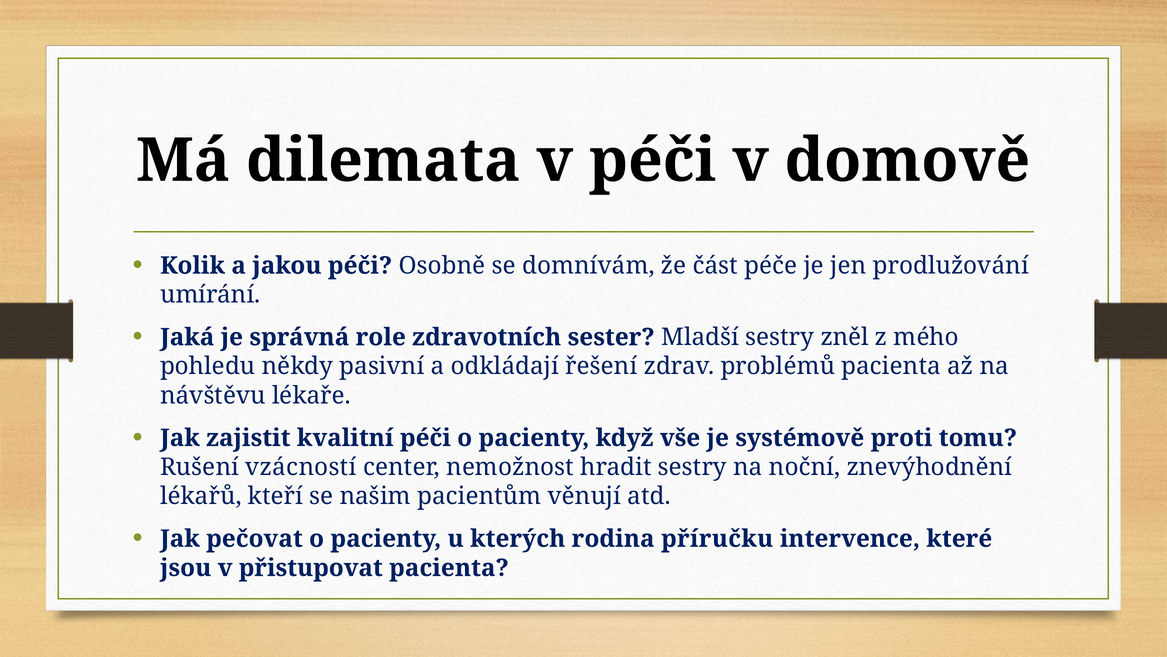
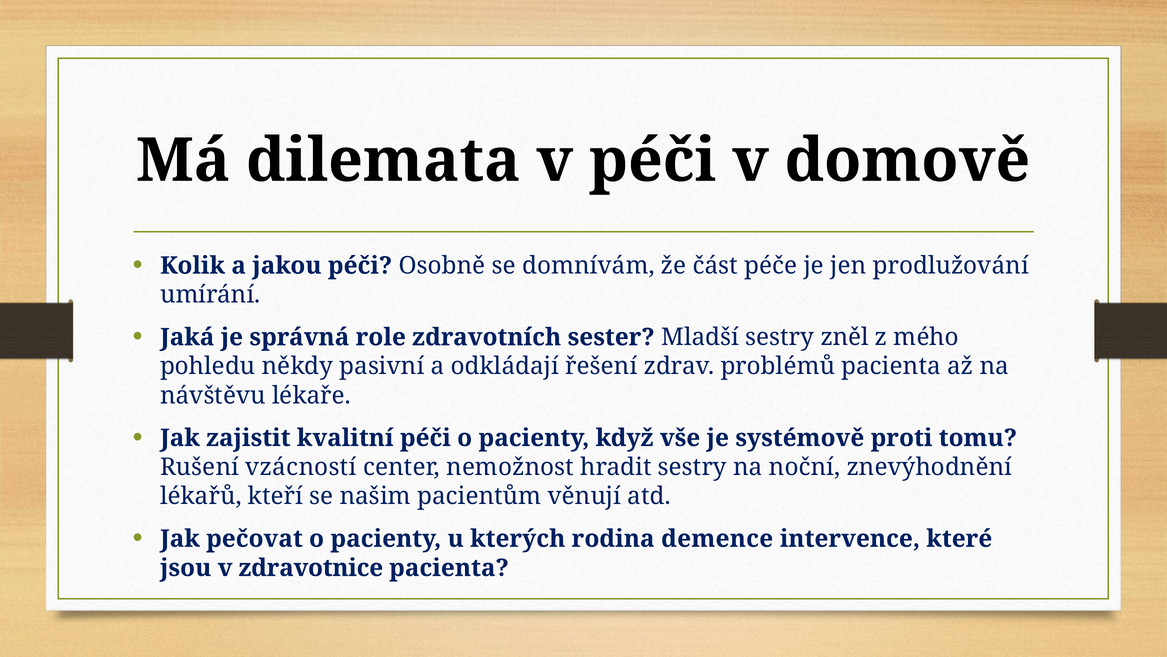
příručku: příručku -> demence
přistupovat: přistupovat -> zdravotnice
